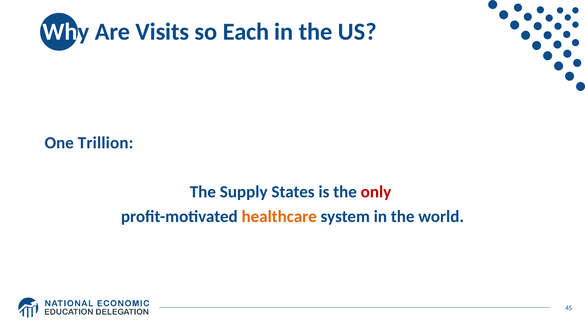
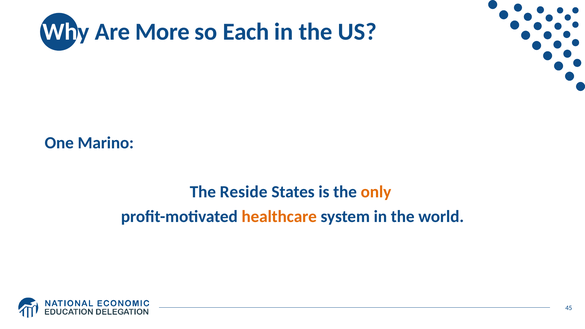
Visits: Visits -> More
Trillion: Trillion -> Marino
Supply: Supply -> Reside
only colour: red -> orange
